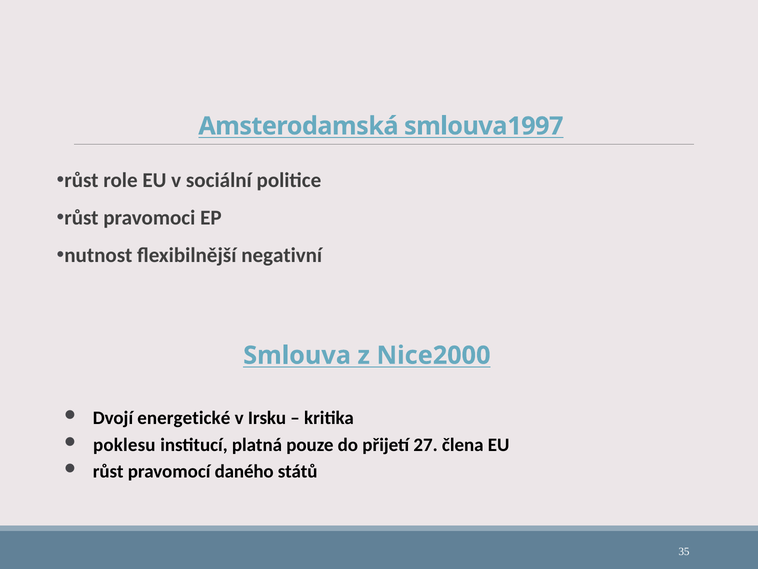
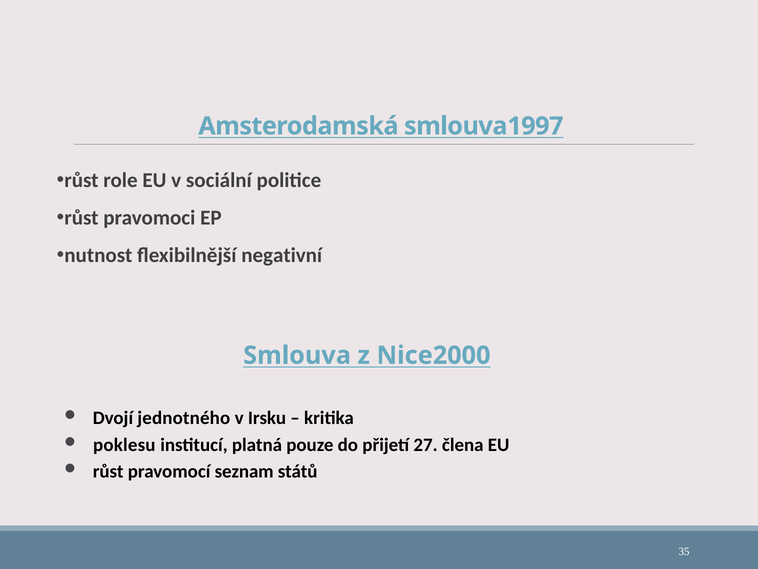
energetické: energetické -> jednotného
daného: daného -> seznam
